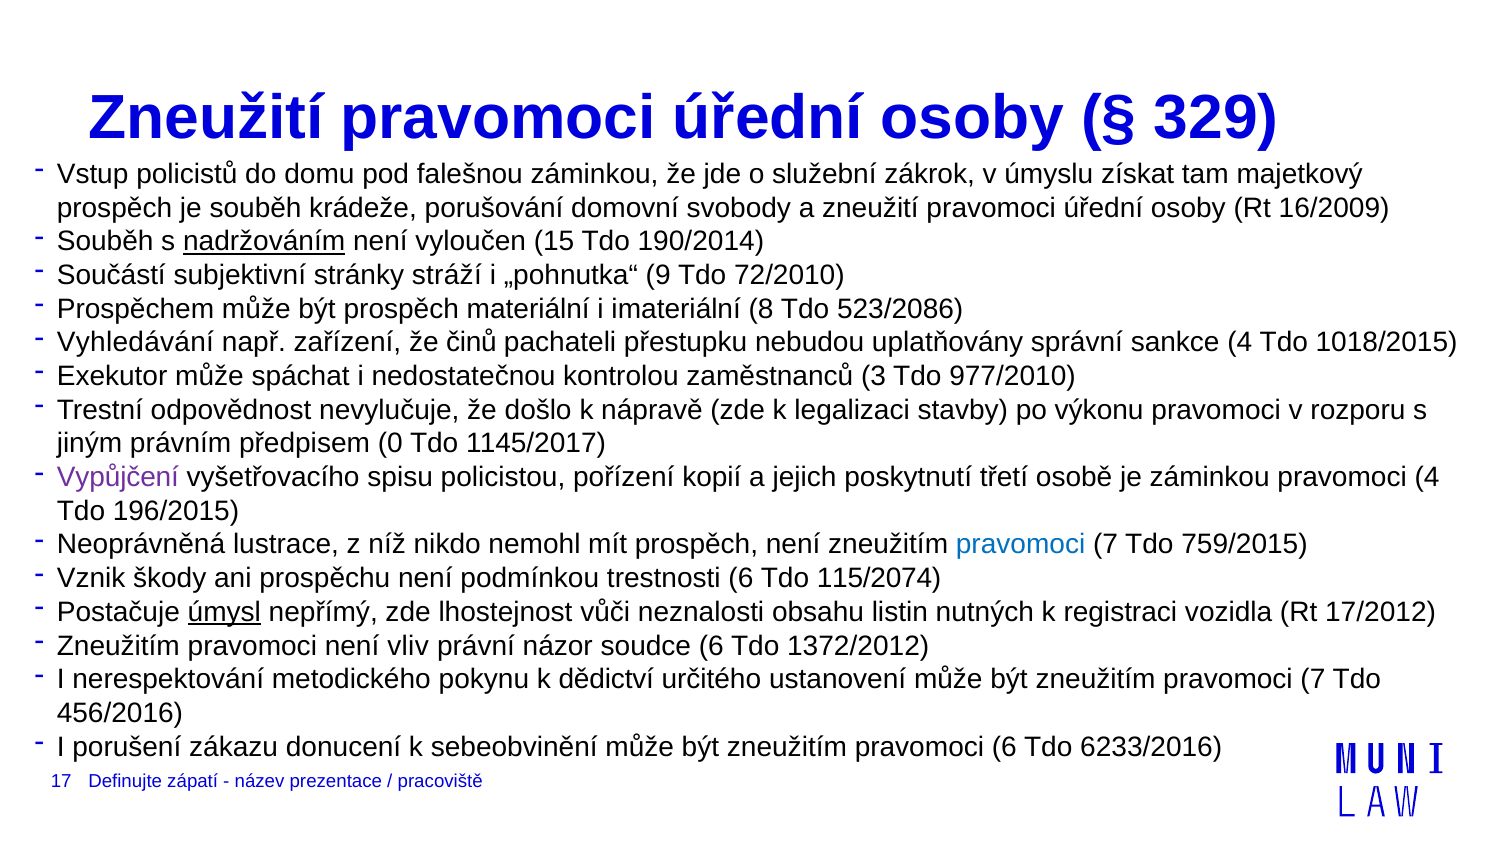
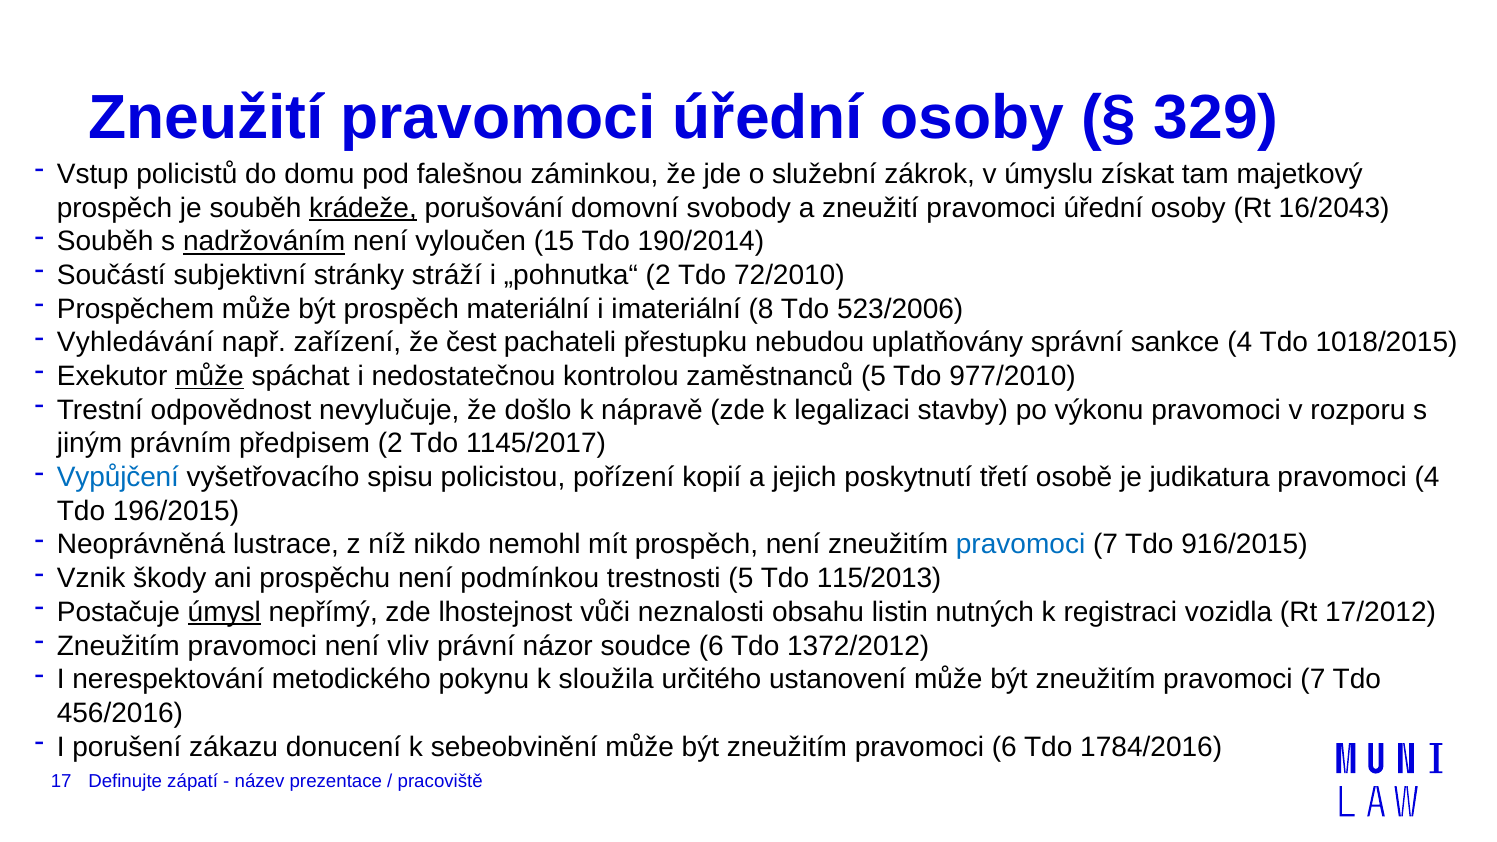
krádeže underline: none -> present
16/2009: 16/2009 -> 16/2043
„pohnutka“ 9: 9 -> 2
523/2086: 523/2086 -> 523/2006
činů: činů -> čest
může at (209, 376) underline: none -> present
zaměstnanců 3: 3 -> 5
předpisem 0: 0 -> 2
Vypůjčení colour: purple -> blue
je záminkou: záminkou -> judikatura
759/2015: 759/2015 -> 916/2015
trestnosti 6: 6 -> 5
115/2074: 115/2074 -> 115/2013
dědictví: dědictví -> sloužila
6233/2016: 6233/2016 -> 1784/2016
